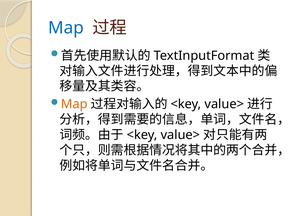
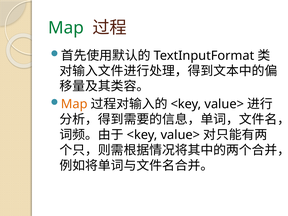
Map at (66, 28) colour: blue -> green
